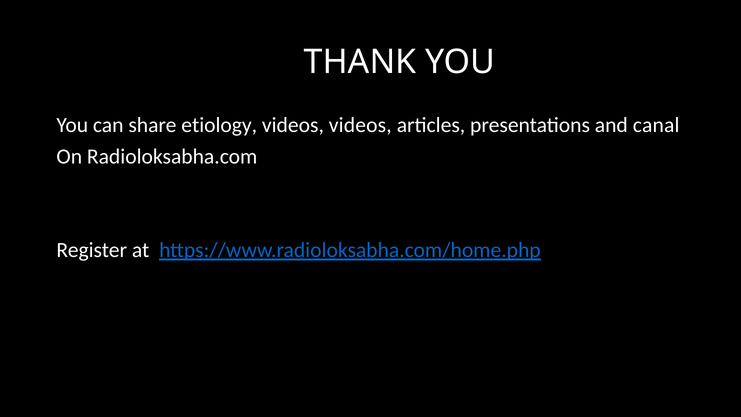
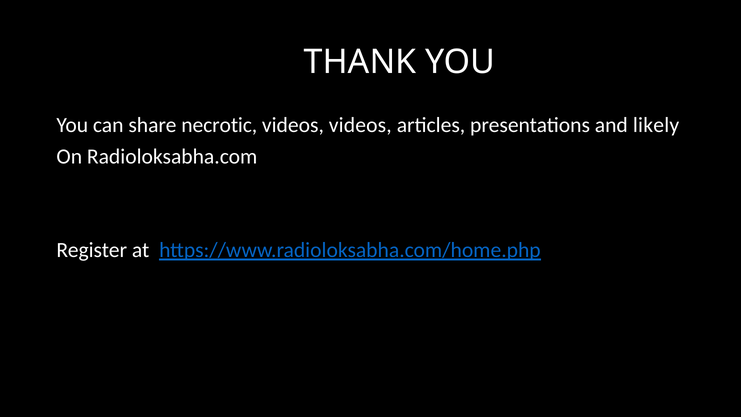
etiology: etiology -> necrotic
canal: canal -> likely
